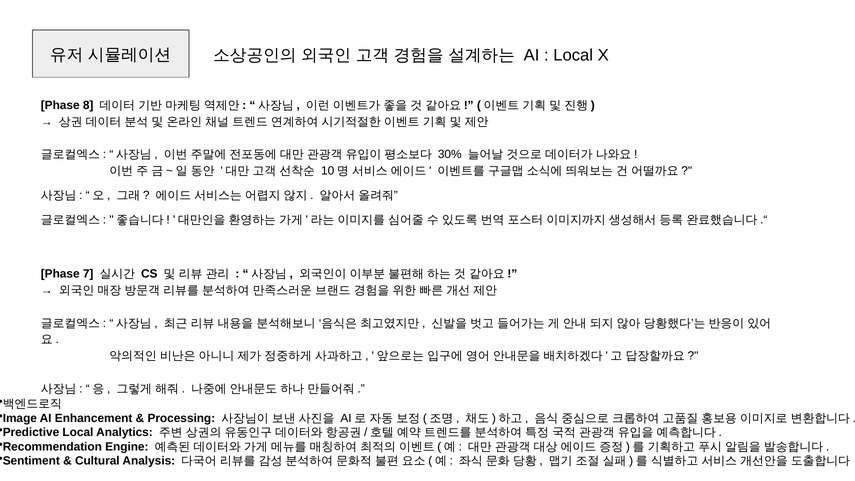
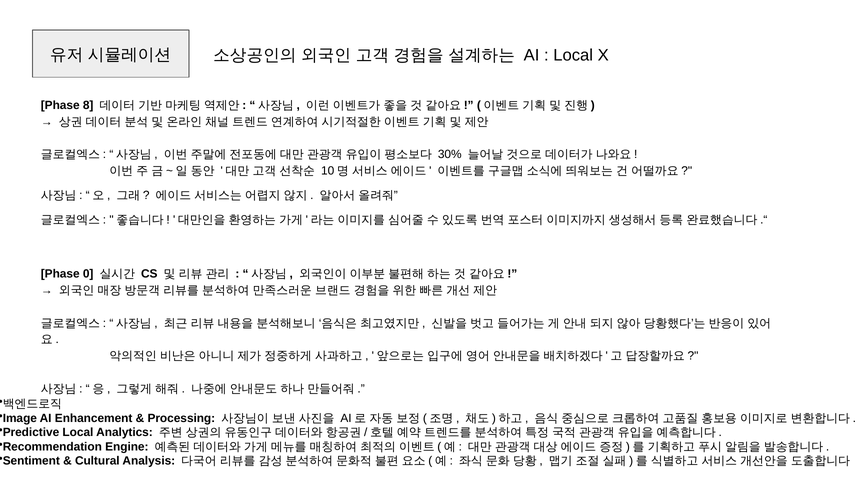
7: 7 -> 0
